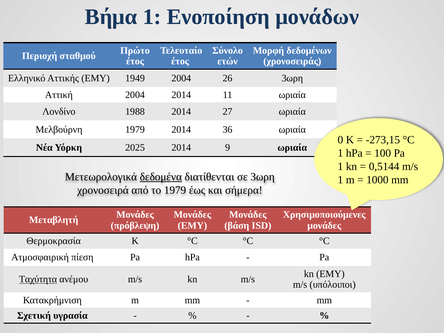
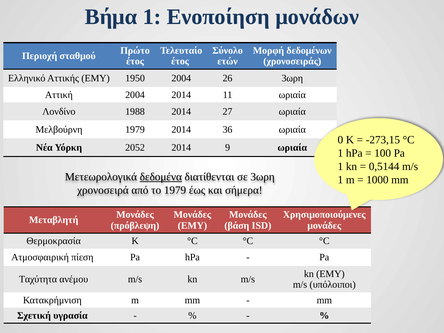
1949: 1949 -> 1950
2025: 2025 -> 2052
Ταχύτητα underline: present -> none
